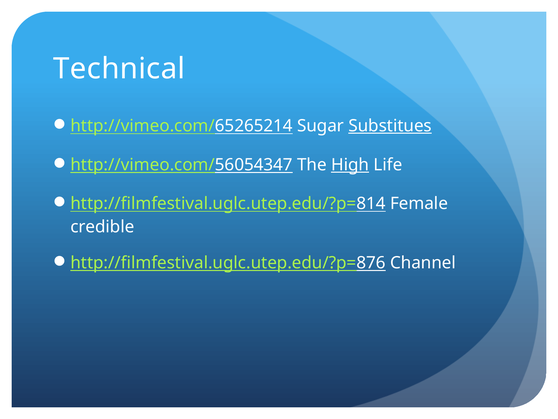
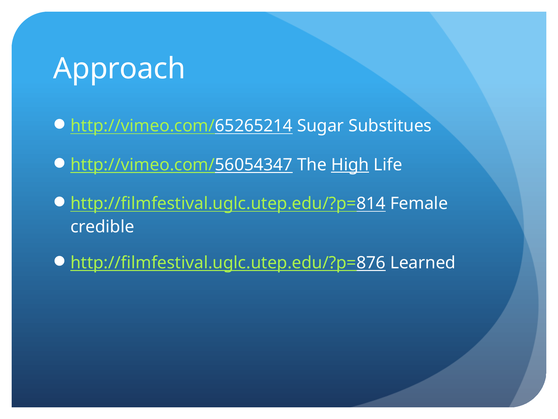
Technical: Technical -> Approach
Substitues underline: present -> none
Channel: Channel -> Learned
